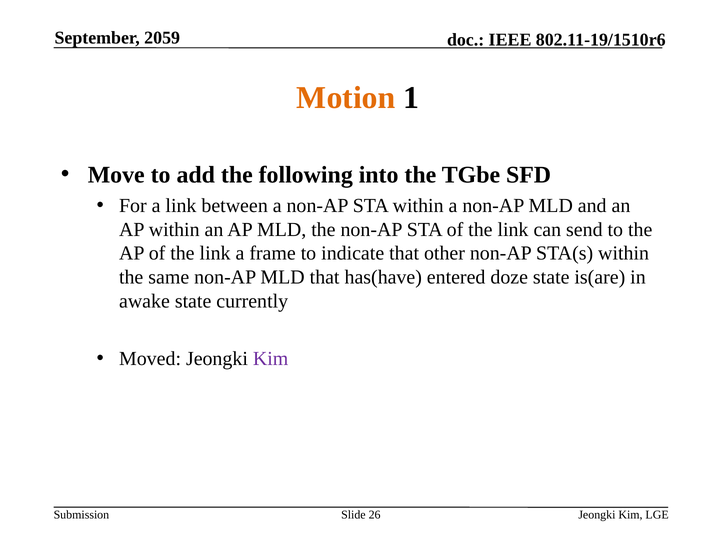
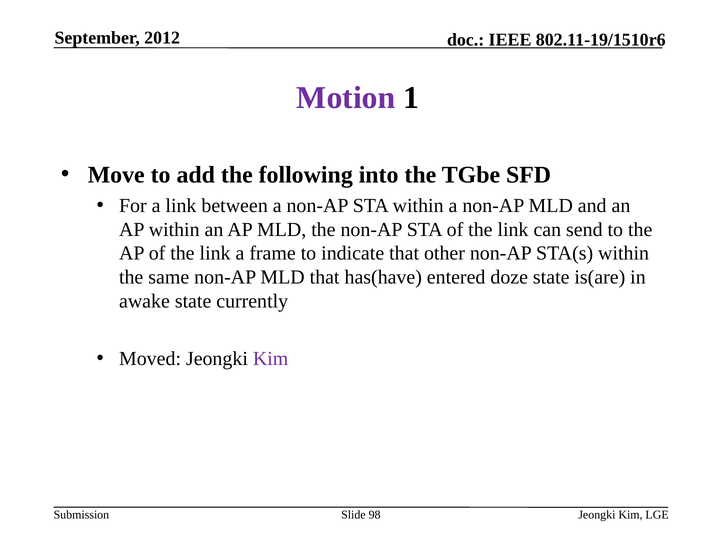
2059: 2059 -> 2012
Motion colour: orange -> purple
26: 26 -> 98
